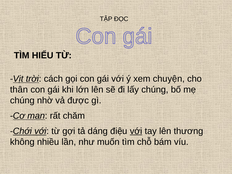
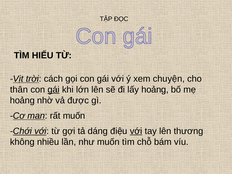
gái at (54, 90) underline: none -> present
lấy chúng: chúng -> hoảng
chúng at (22, 100): chúng -> hoảng
rất chăm: chăm -> muốn
